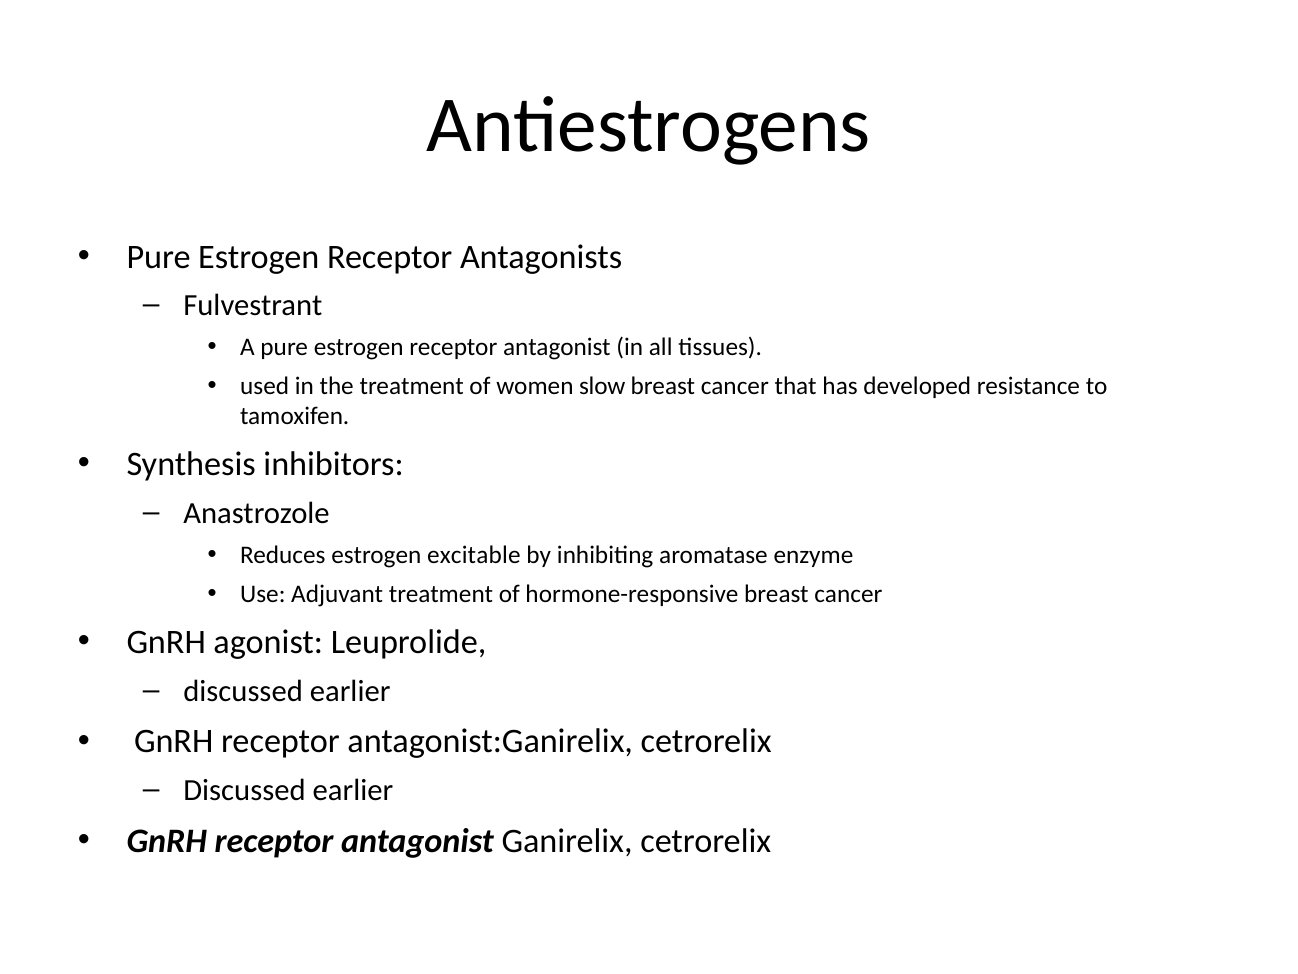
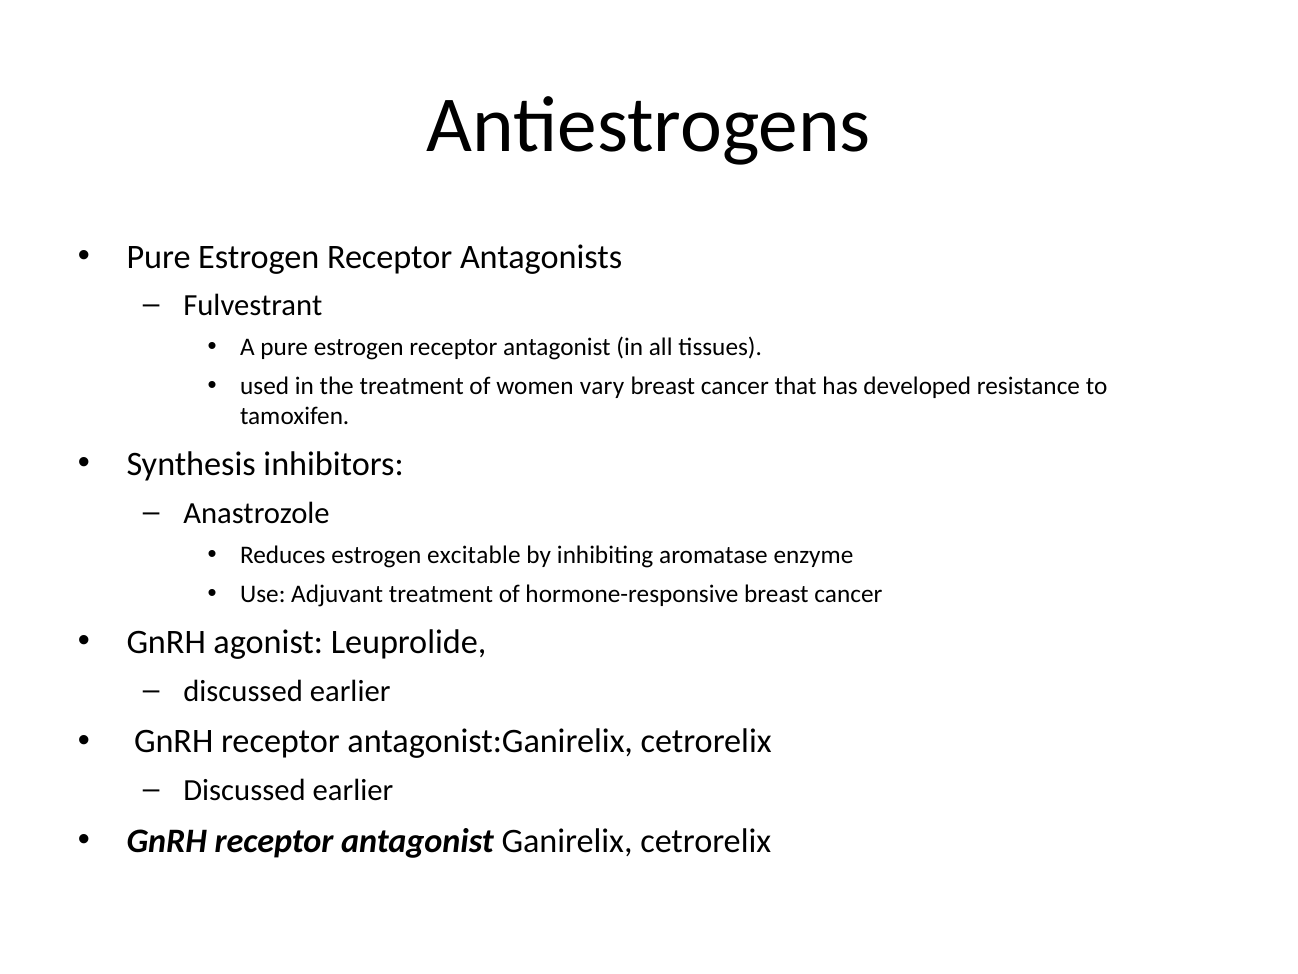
slow: slow -> vary
